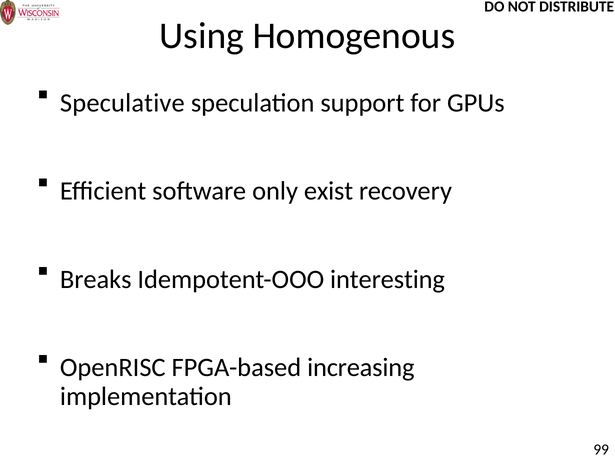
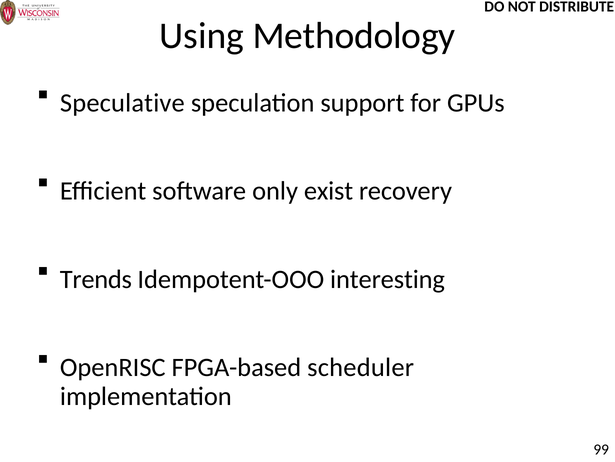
Homogenous: Homogenous -> Methodology
Breaks: Breaks -> Trends
increasing: increasing -> scheduler
